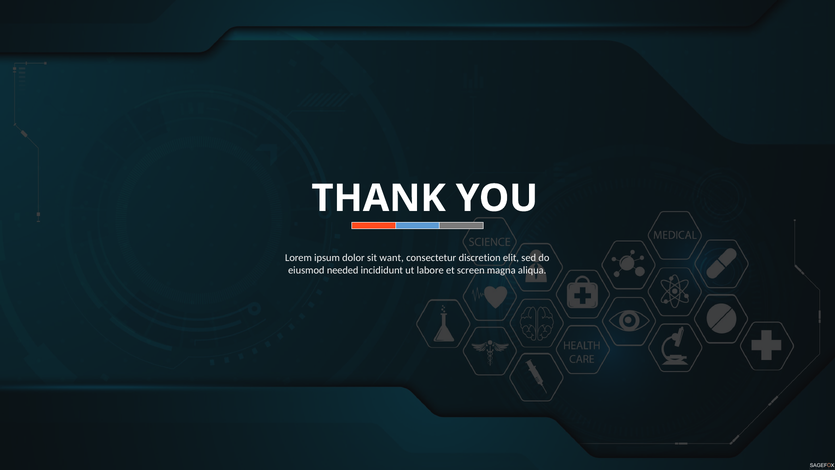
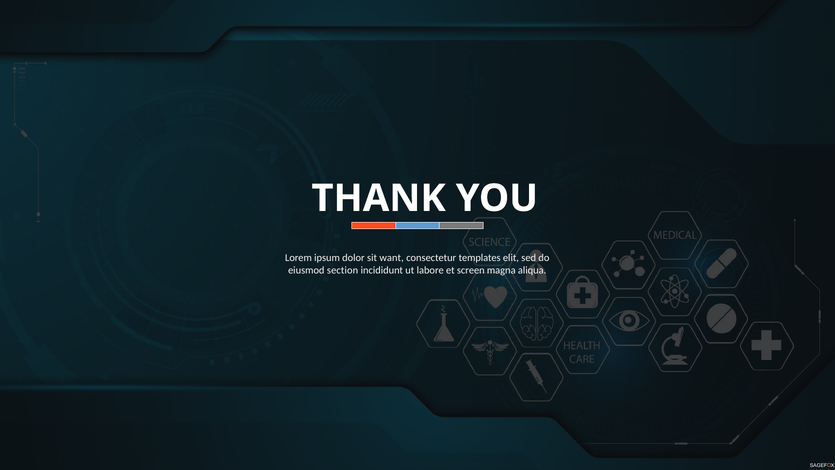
discretion: discretion -> templates
needed: needed -> section
